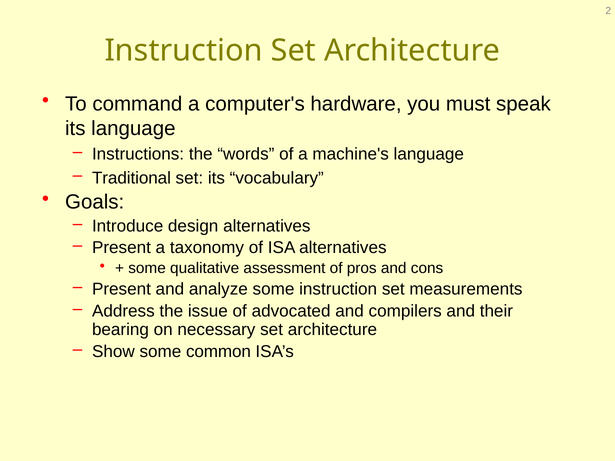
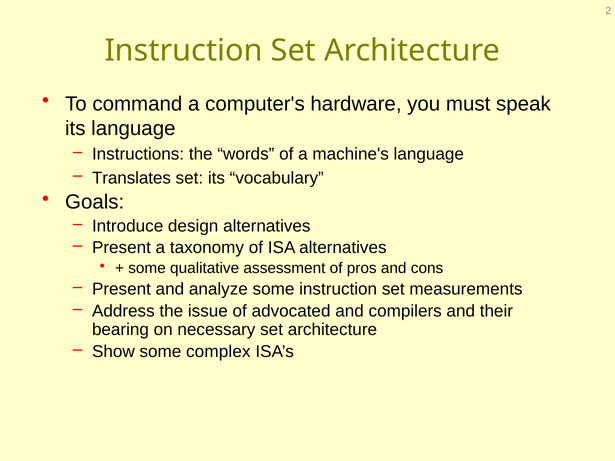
Traditional: Traditional -> Translates
common: common -> complex
